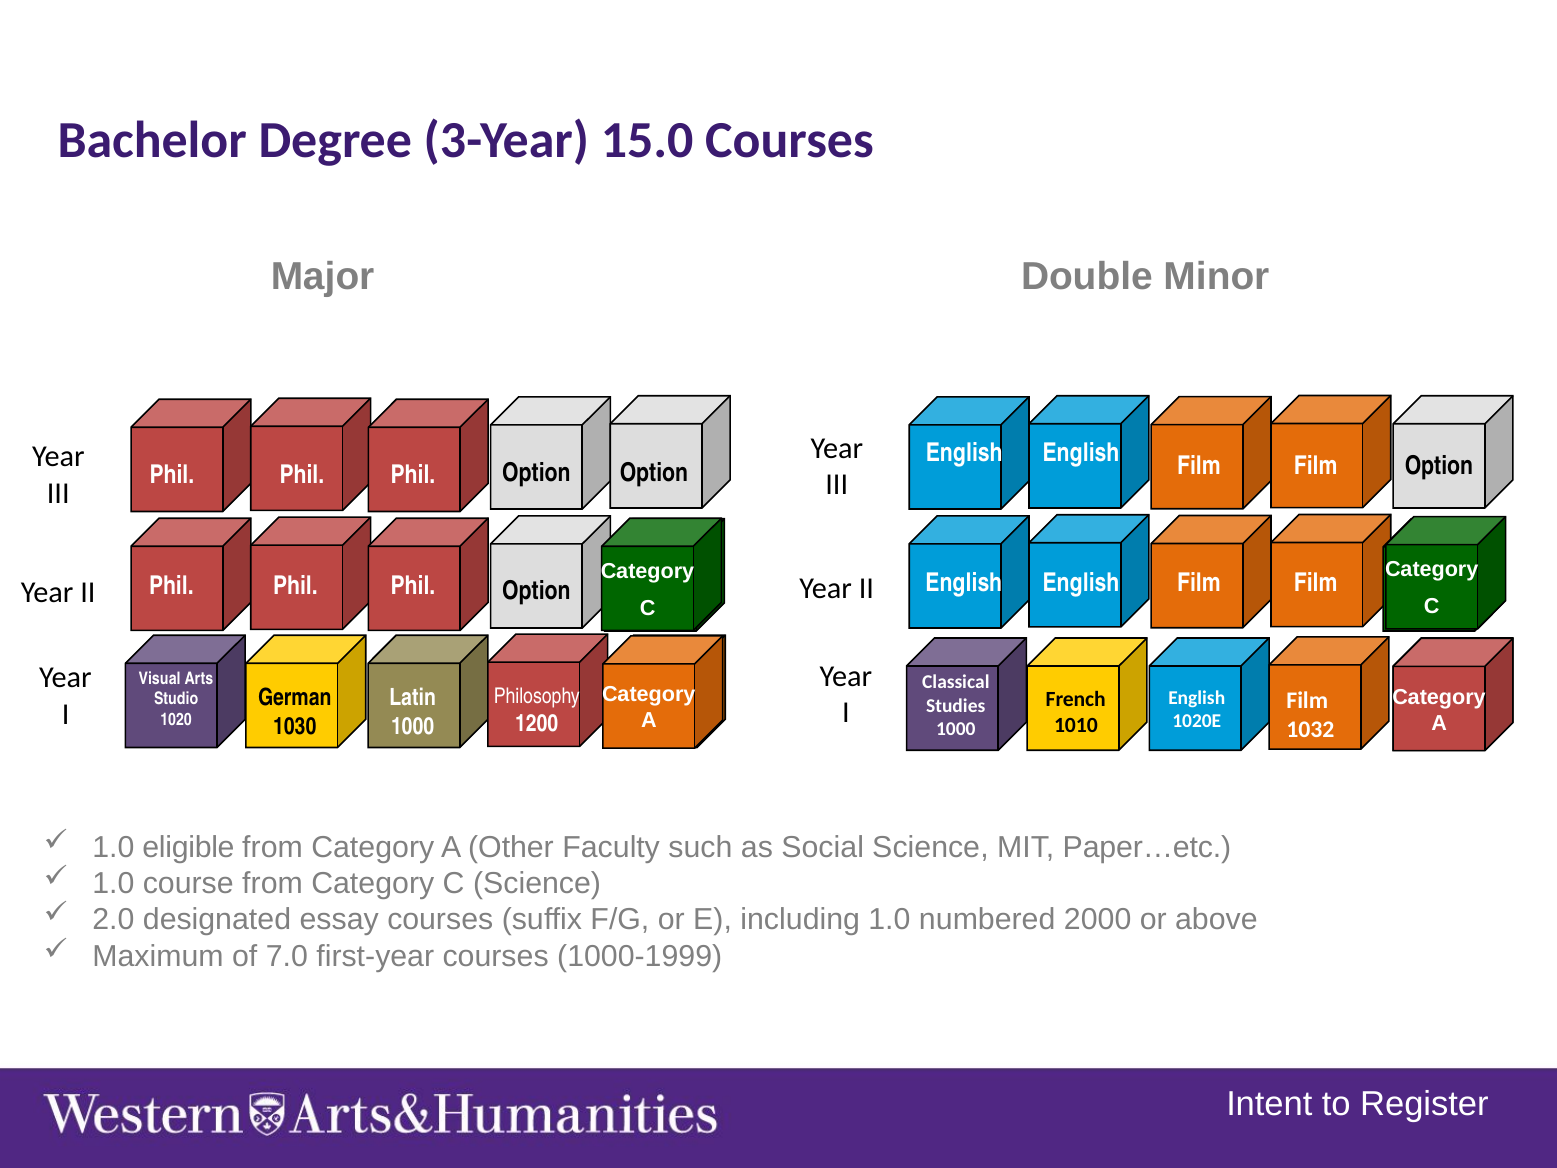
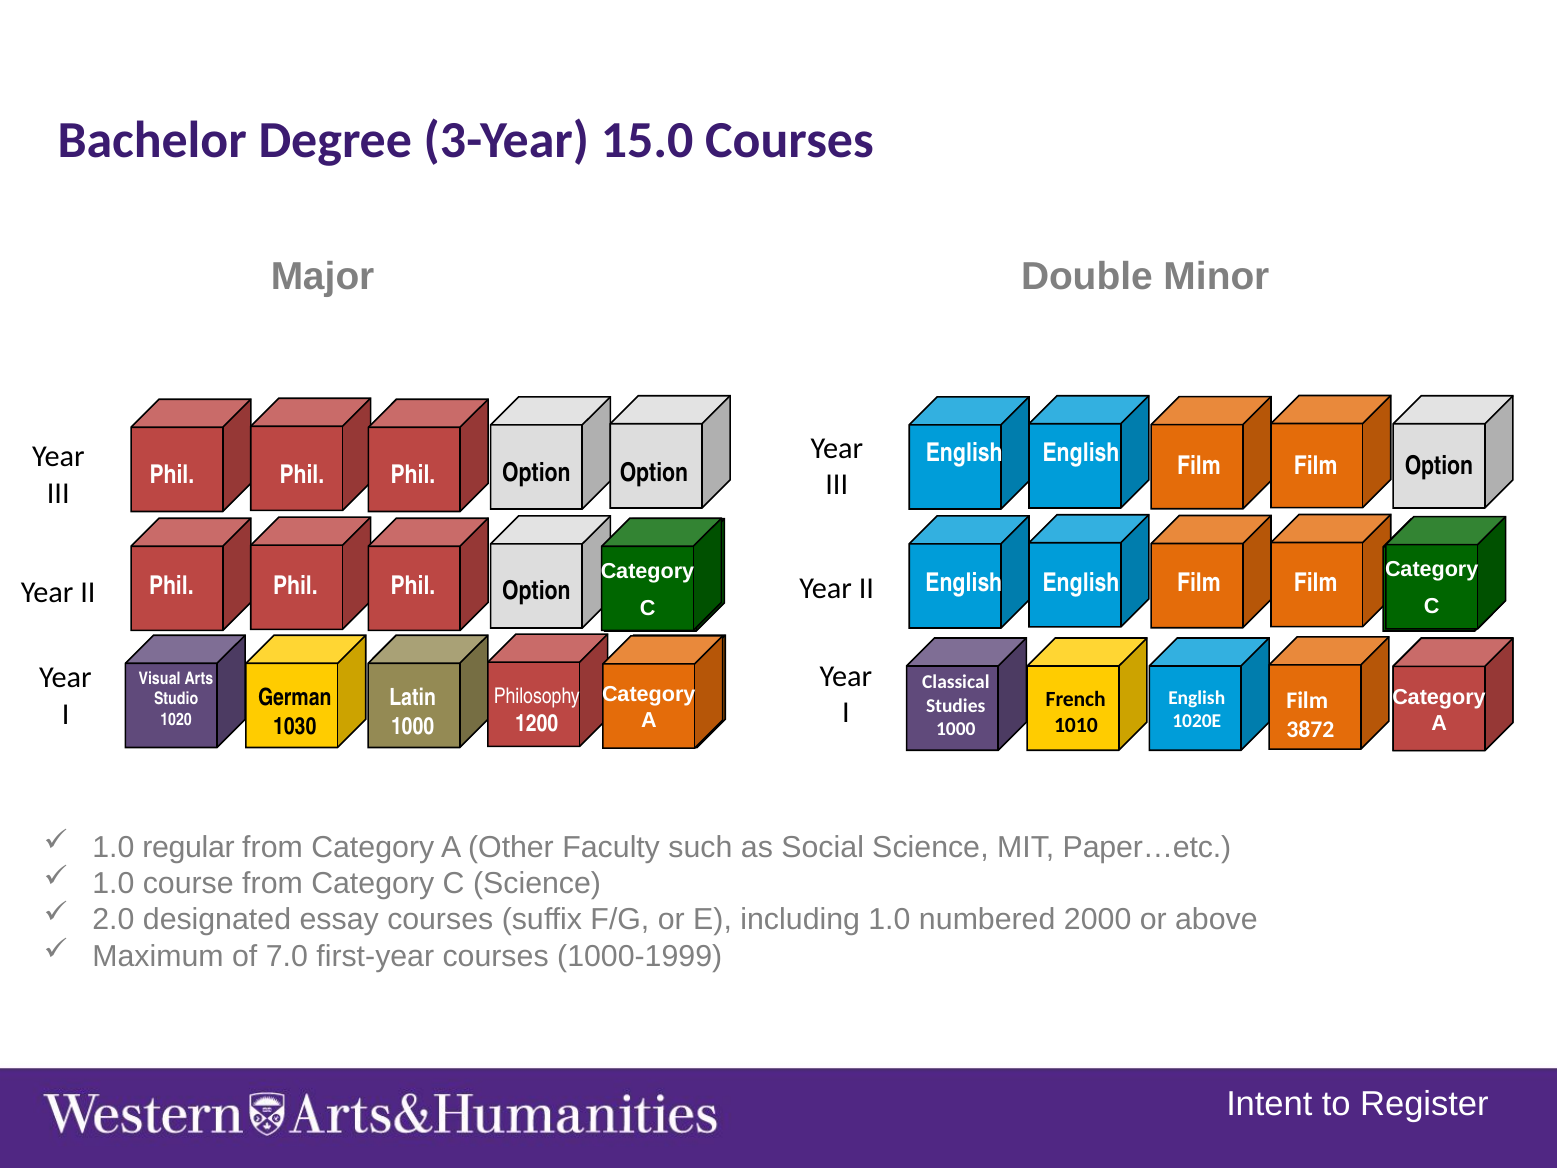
1032: 1032 -> 3872
eligible: eligible -> regular
